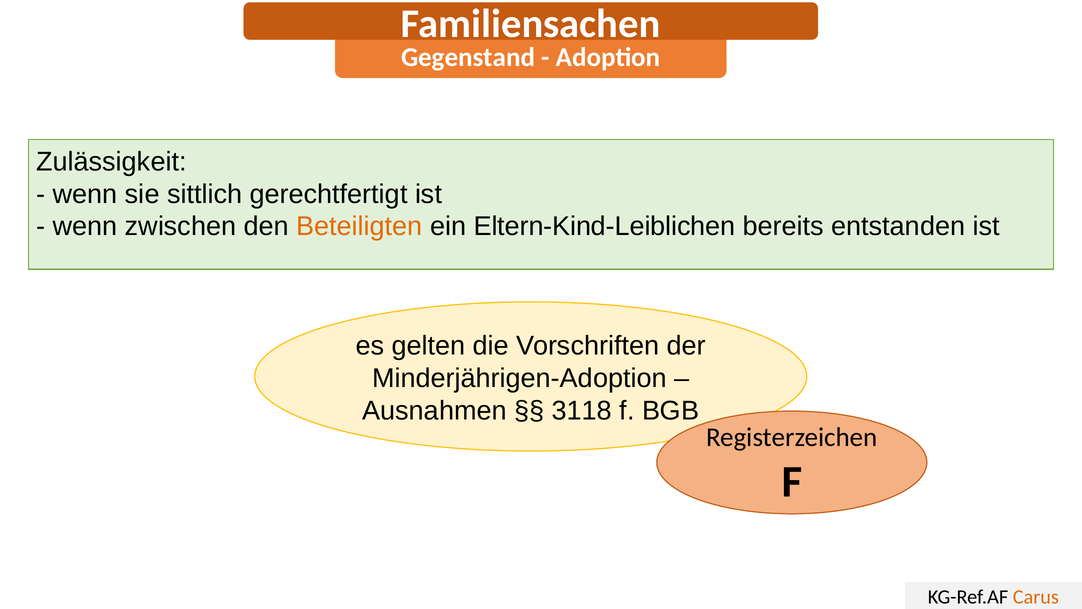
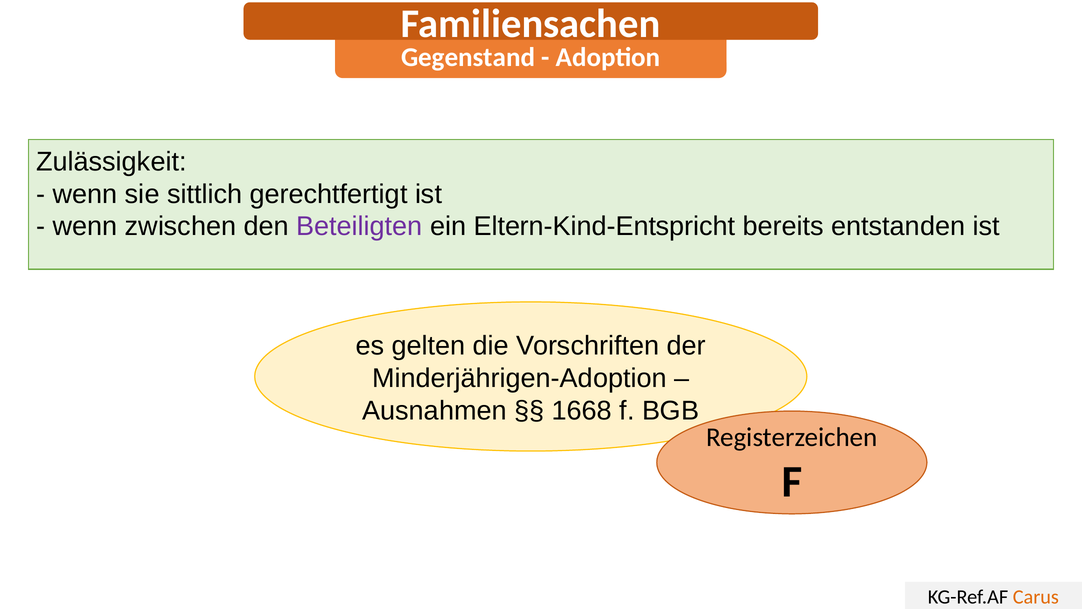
Beteiligten colour: orange -> purple
Eltern-Kind-Leiblichen: Eltern-Kind-Leiblichen -> Eltern-Kind-Entspricht
3118: 3118 -> 1668
